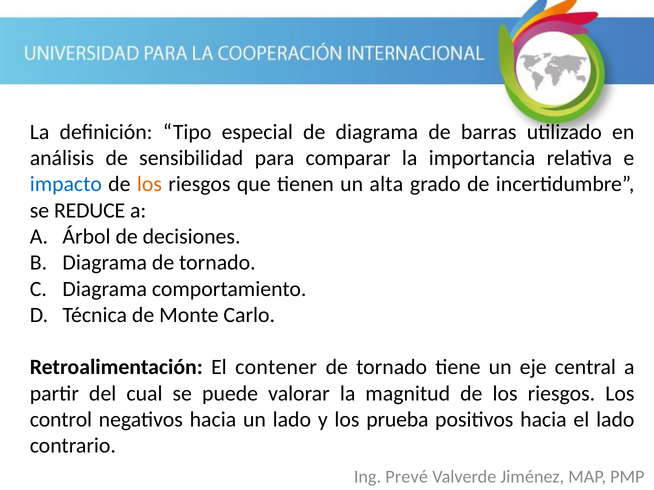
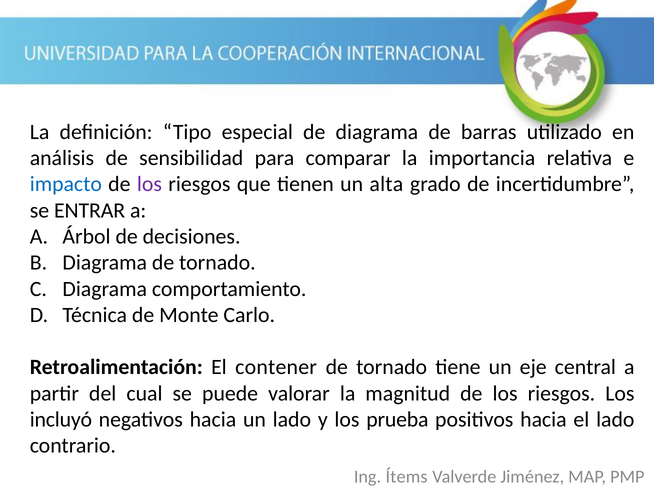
los at (149, 184) colour: orange -> purple
REDUCE: REDUCE -> ENTRAR
control: control -> incluyó
Prevé: Prevé -> Ítems
